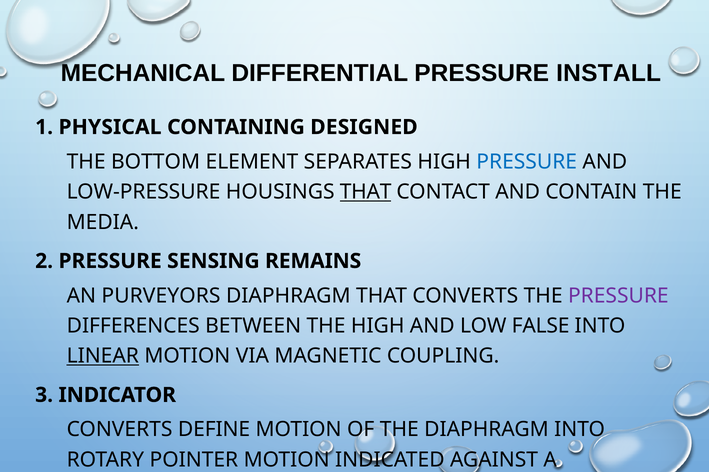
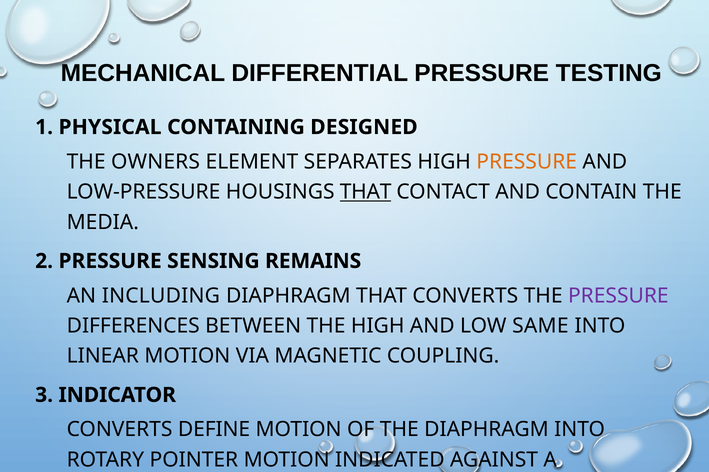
INSTALL: INSTALL -> TESTING
BOTTOM: BOTTOM -> OWNERS
PRESSURE at (527, 162) colour: blue -> orange
PURVEYORS: PURVEYORS -> INCLUDING
FALSE: FALSE -> SAME
LINEAR underline: present -> none
